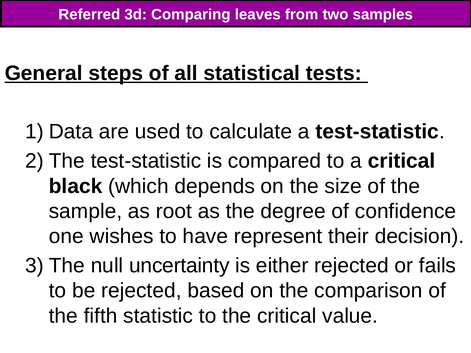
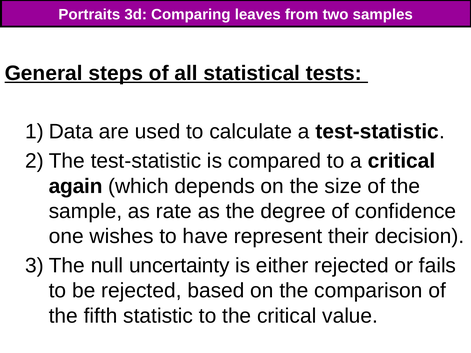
Referred: Referred -> Portraits
black: black -> again
root: root -> rate
